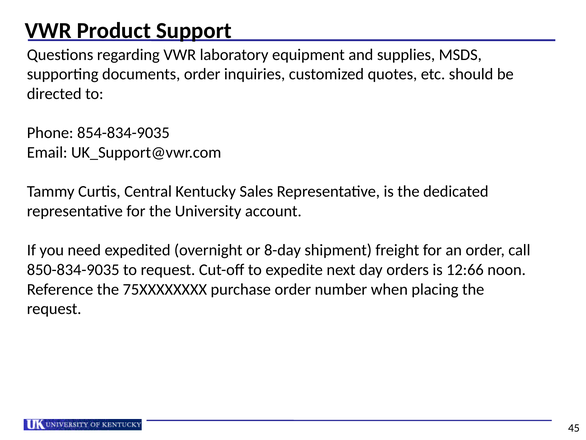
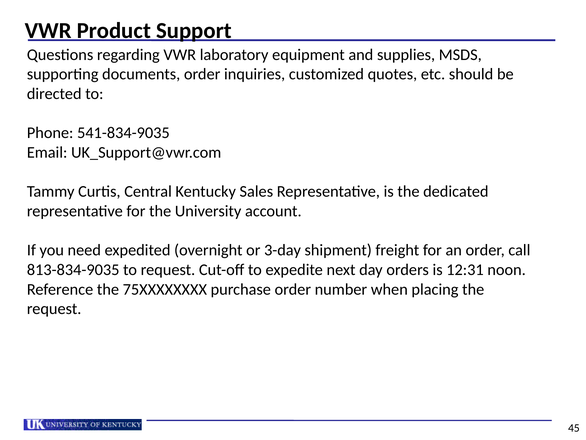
854-834-9035: 854-834-9035 -> 541-834-9035
8-day: 8-day -> 3-day
850-834-9035: 850-834-9035 -> 813-834-9035
12:66: 12:66 -> 12:31
